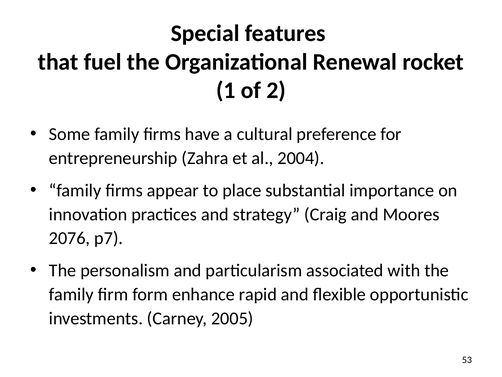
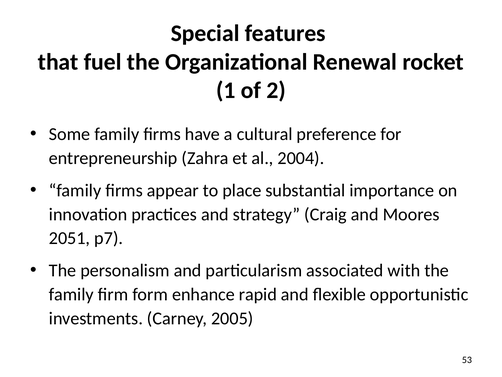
2076: 2076 -> 2051
